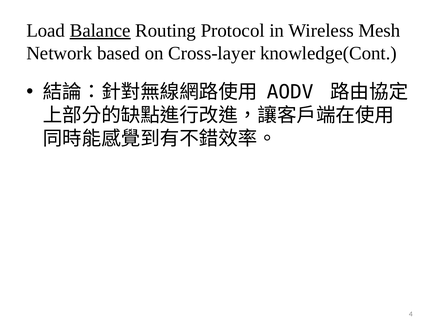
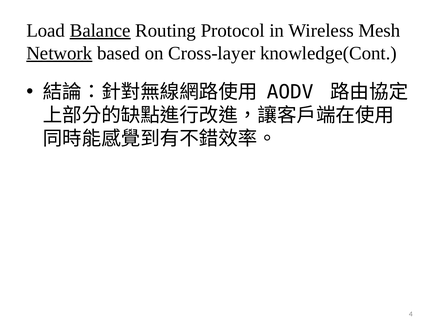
Network underline: none -> present
